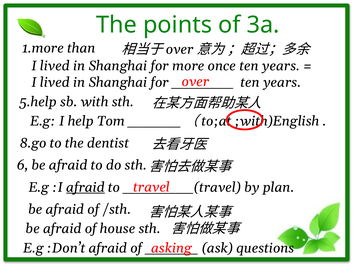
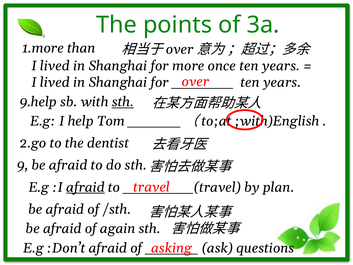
5.help: 5.help -> 9.help
sth at (123, 102) underline: none -> present
8.go: 8.go -> 2.go
6: 6 -> 9
house: house -> again
